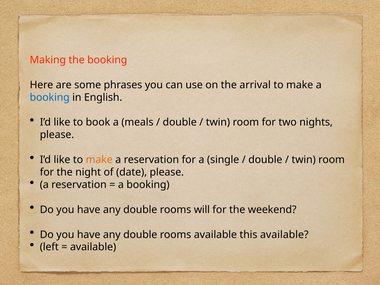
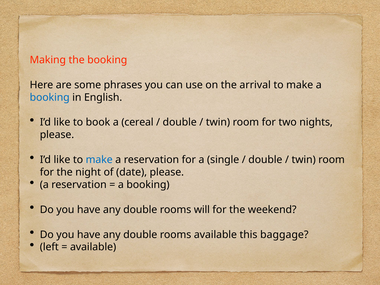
meals: meals -> cereal
make at (99, 160) colour: orange -> blue
this available: available -> baggage
